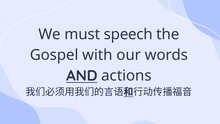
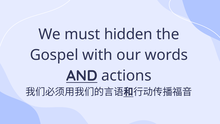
speech: speech -> hidden
